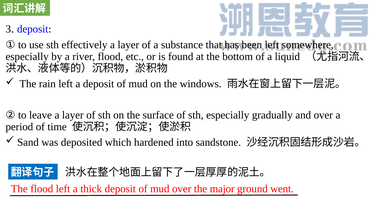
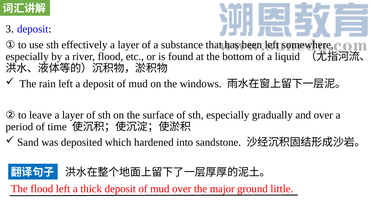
went: went -> little
